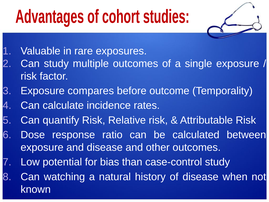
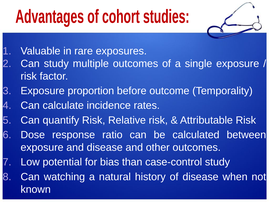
compares: compares -> proportion
